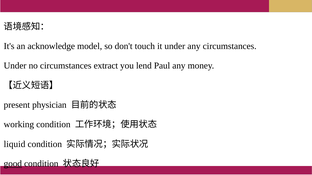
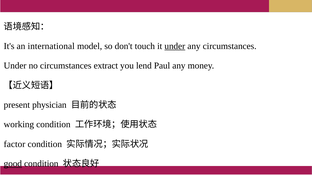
acknowledge: acknowledge -> international
under at (175, 46) underline: none -> present
liquid: liquid -> factor
